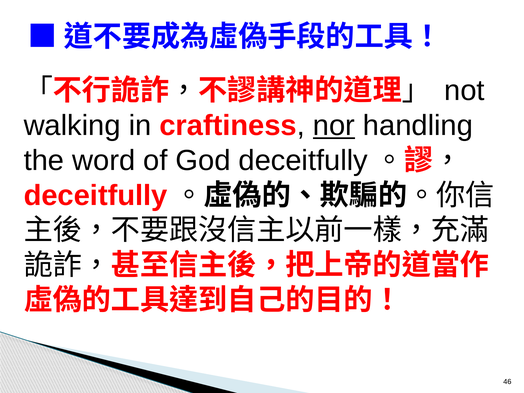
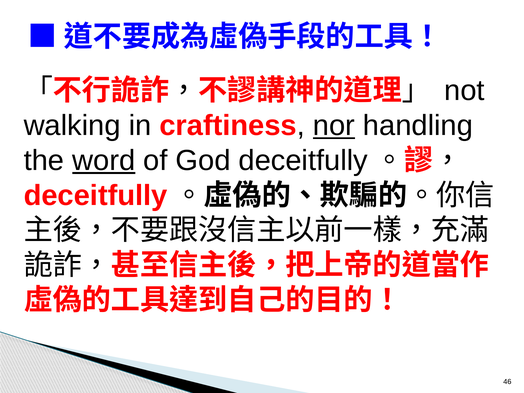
word underline: none -> present
